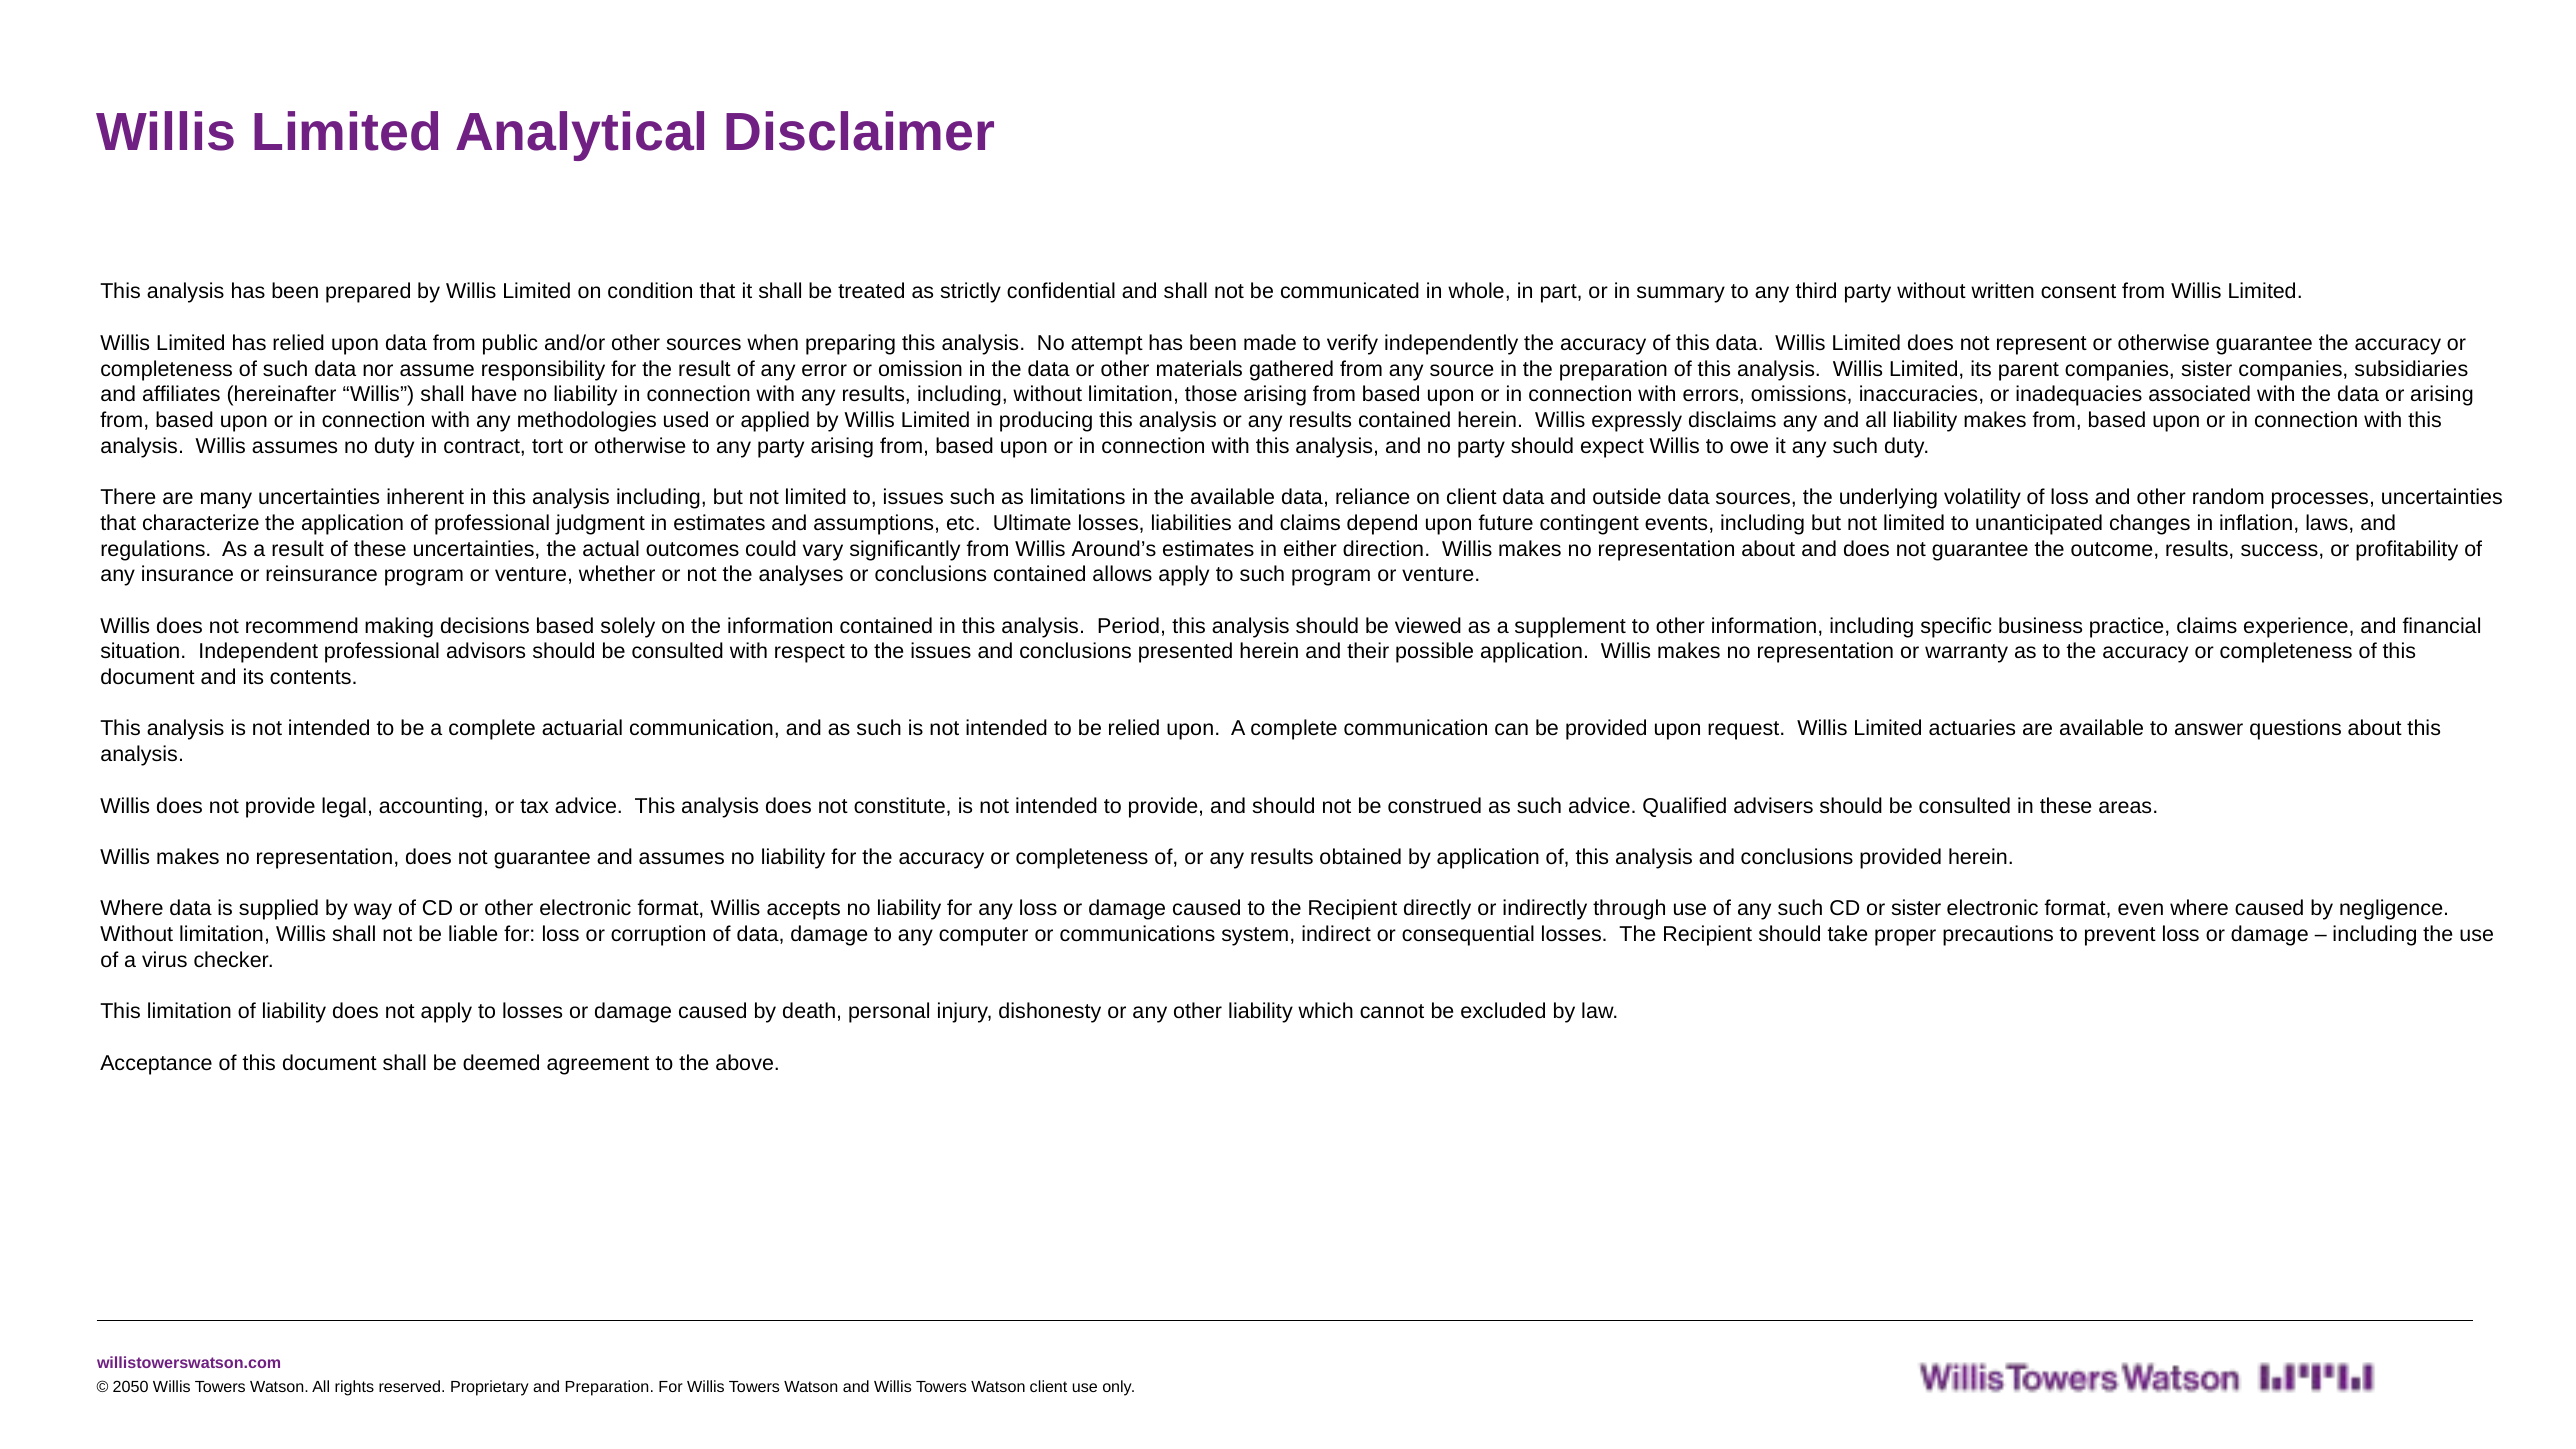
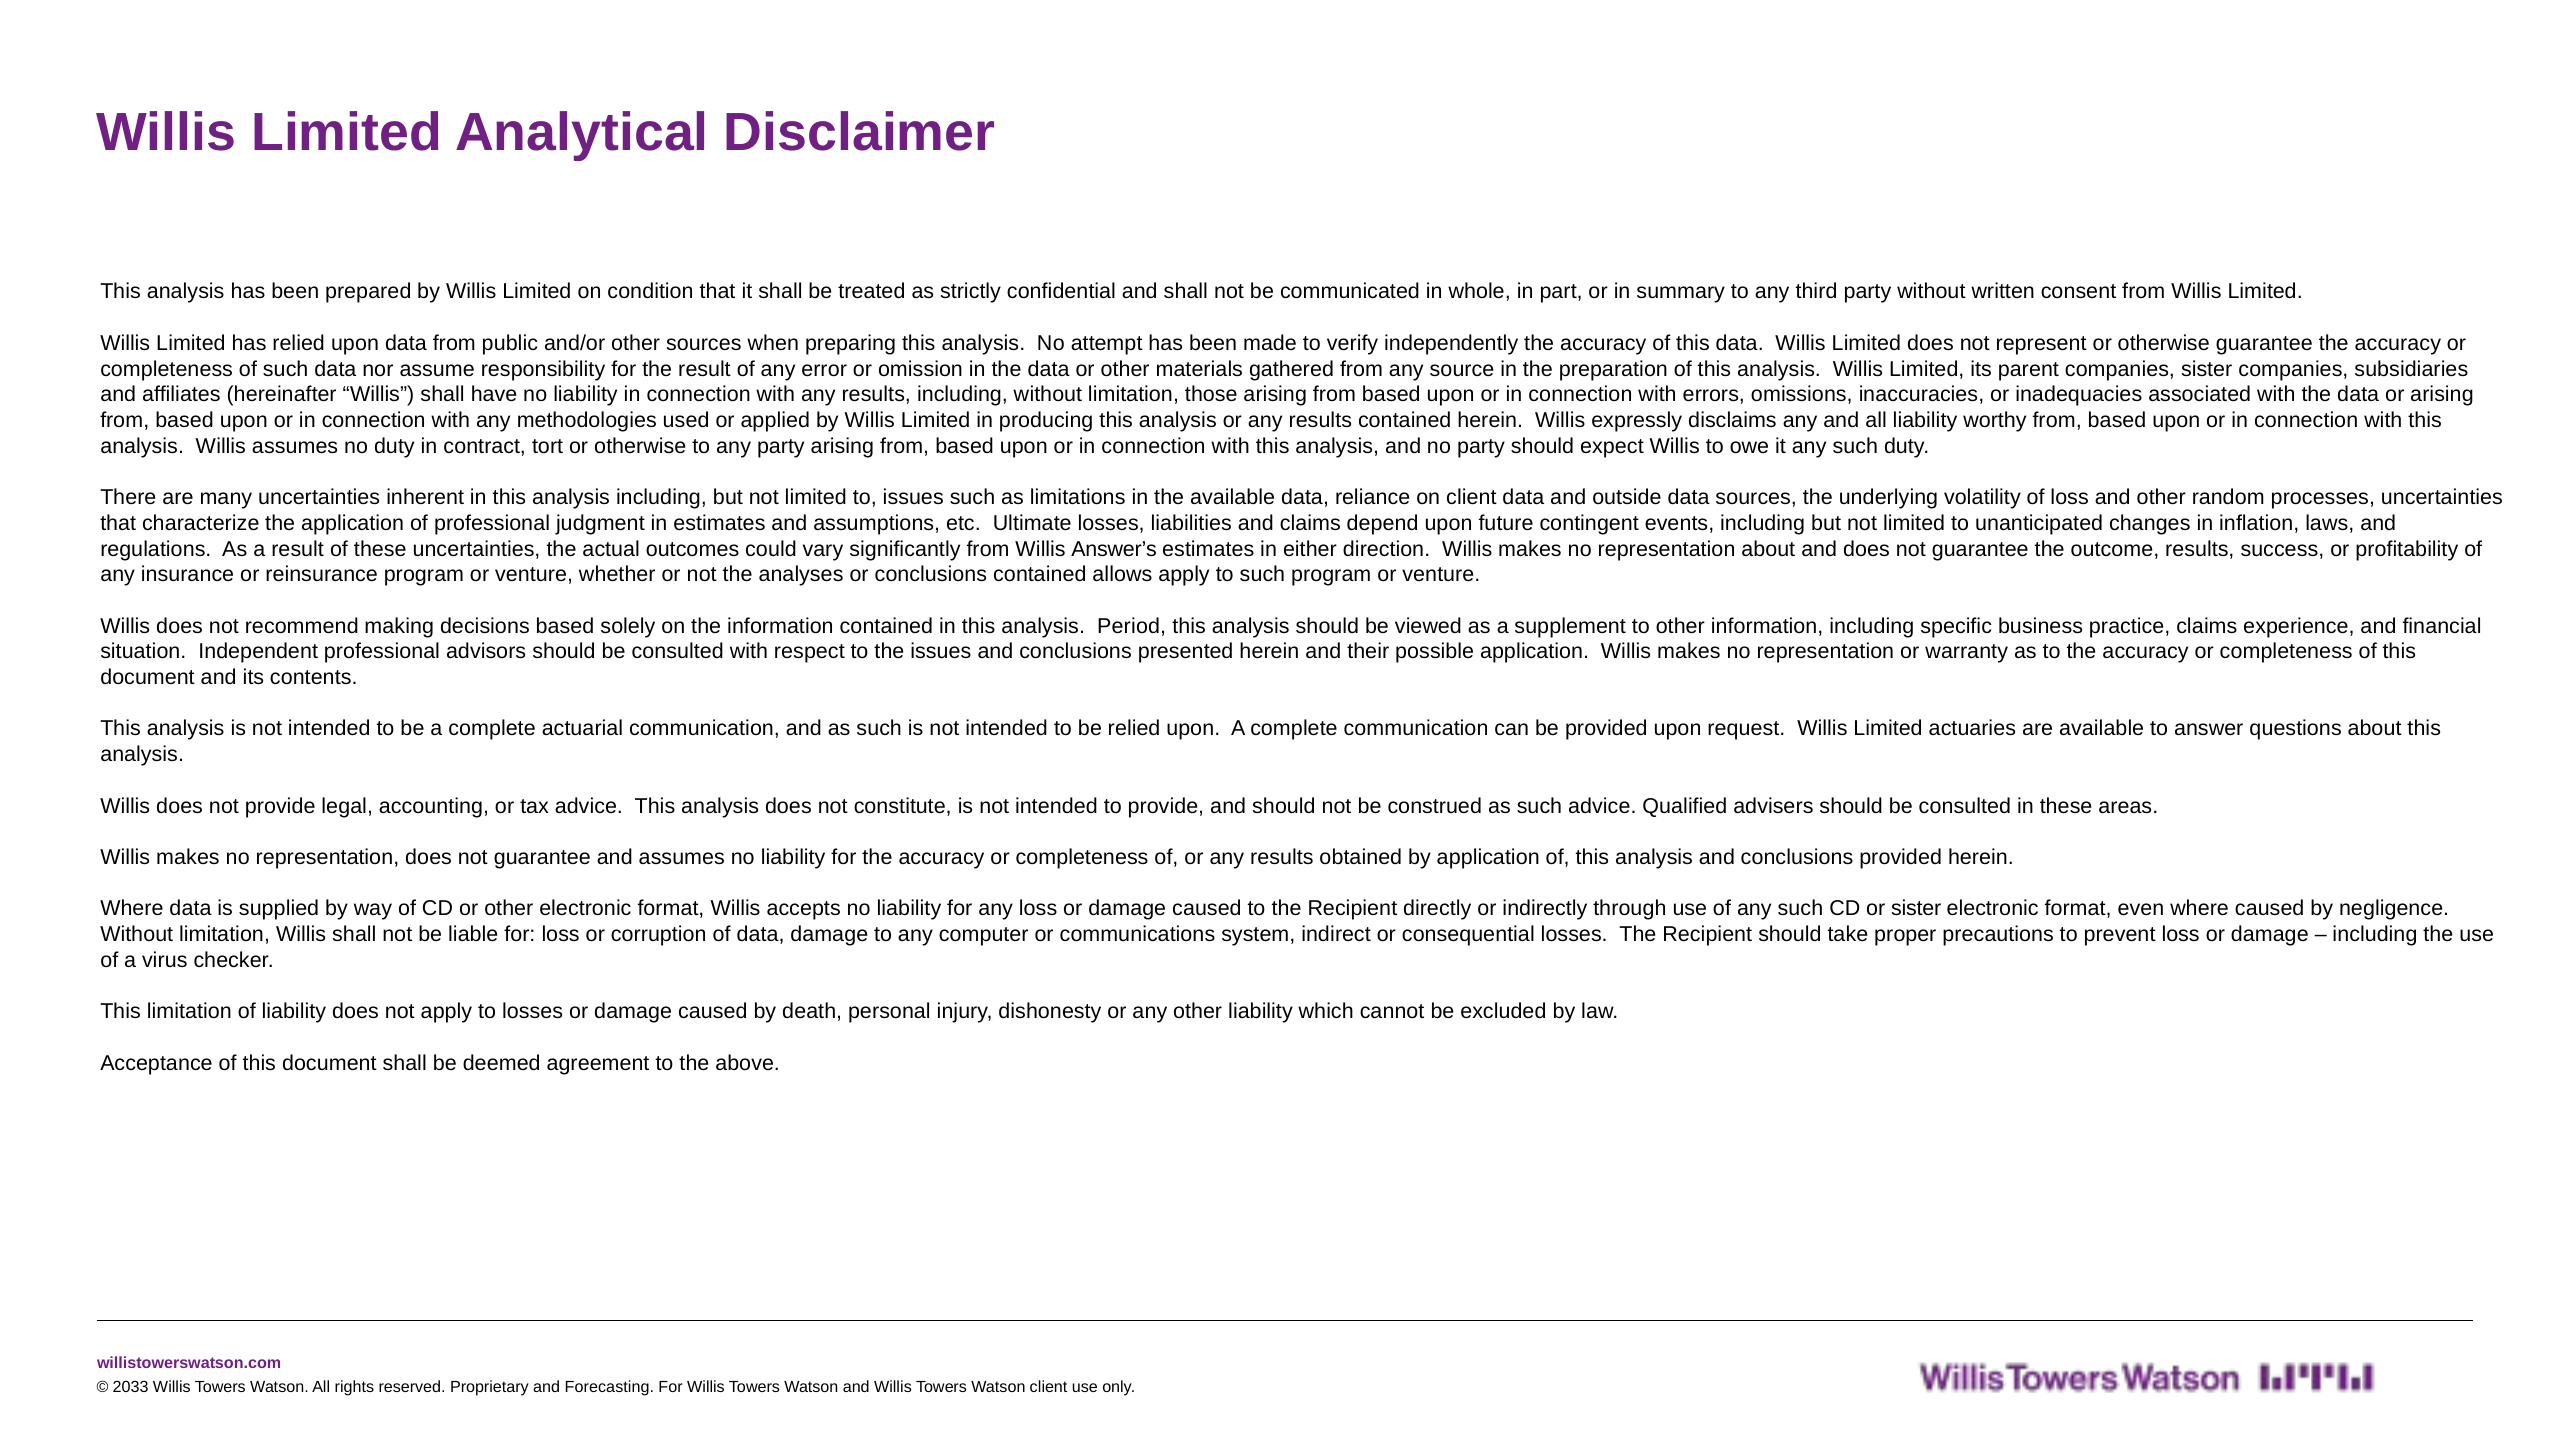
liability makes: makes -> worthy
Around’s: Around’s -> Answer’s
2050: 2050 -> 2033
and Preparation: Preparation -> Forecasting
